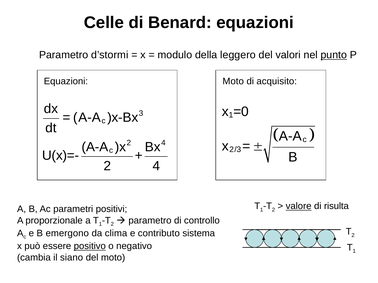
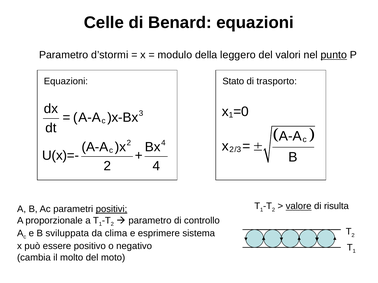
Moto at (233, 81): Moto -> Stato
acquisito: acquisito -> trasporto
positivi underline: none -> present
emergono: emergono -> sviluppata
contributo: contributo -> esprimere
positivo underline: present -> none
siano: siano -> molto
